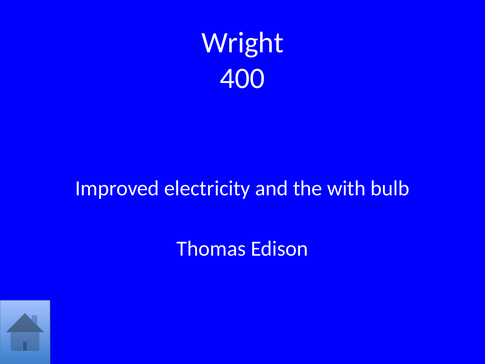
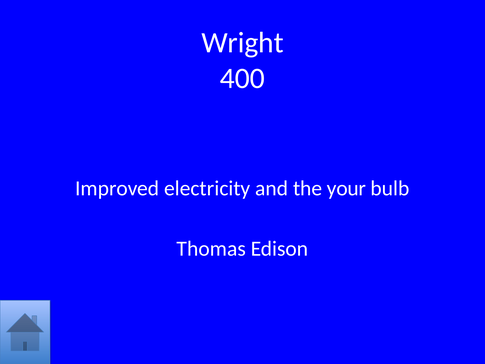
with: with -> your
